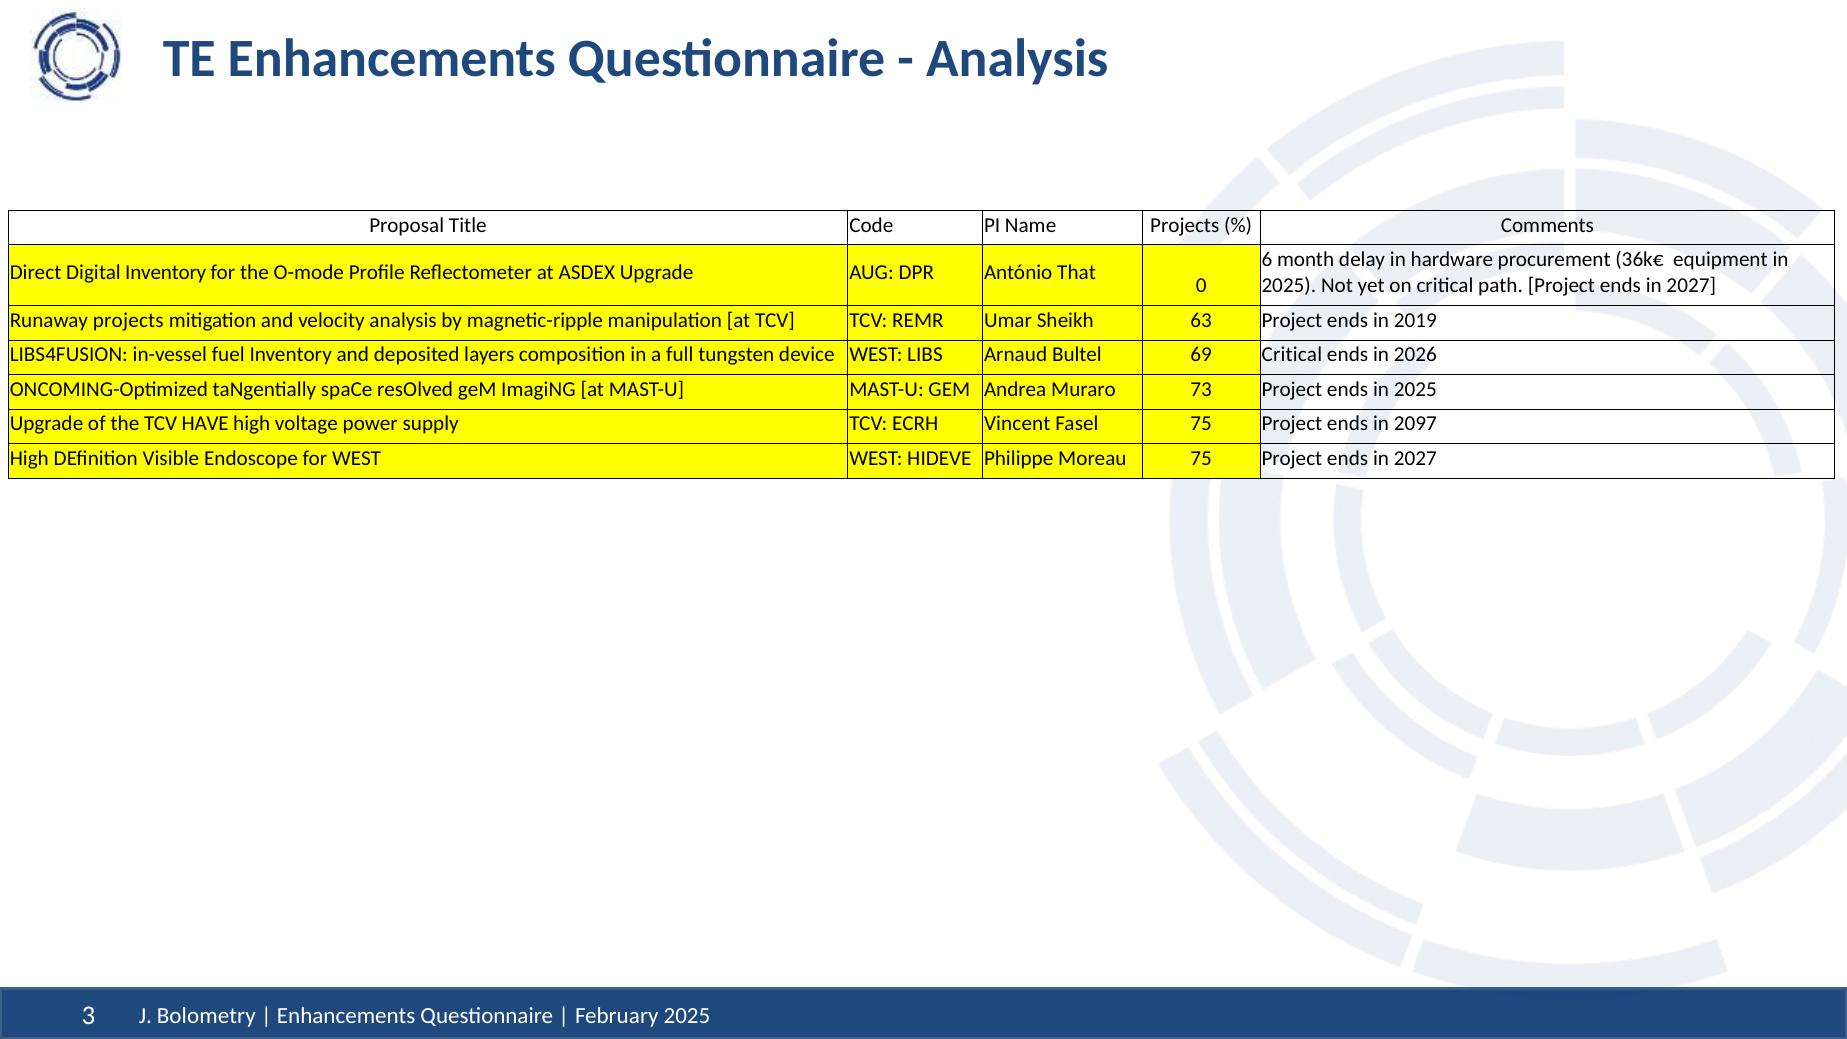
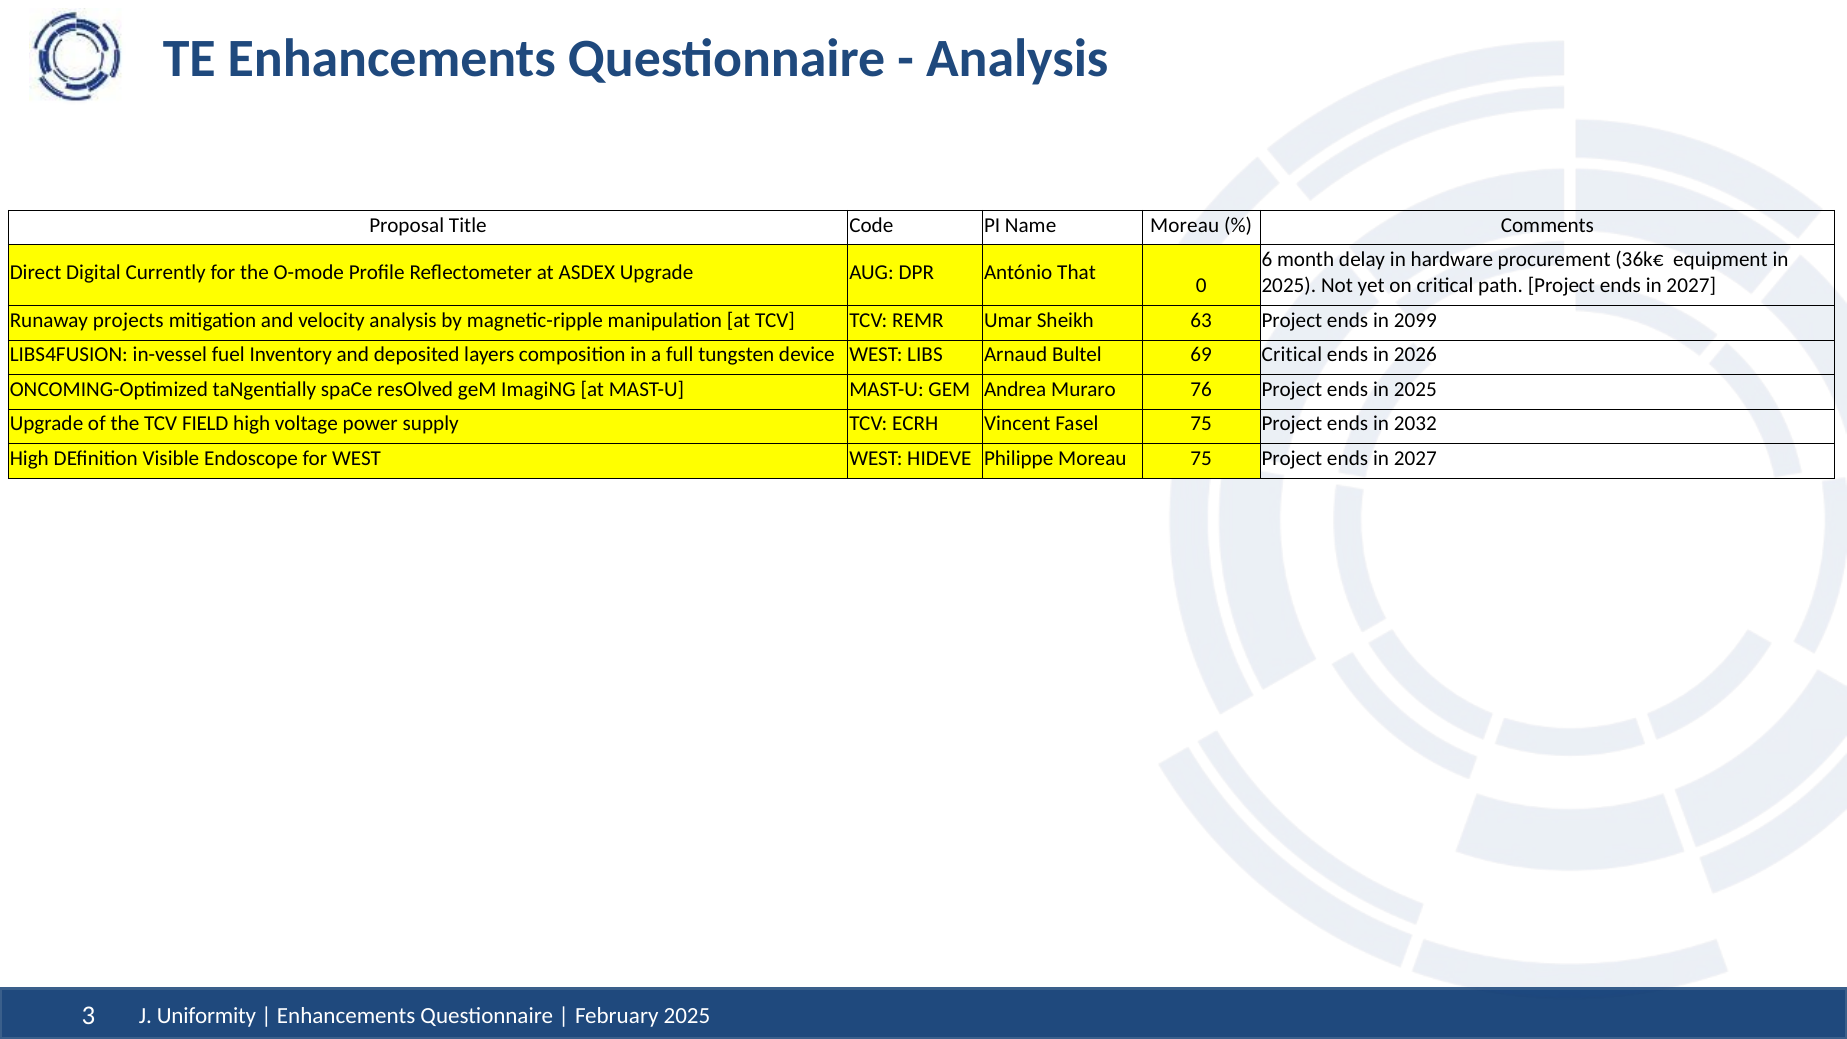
Name Projects: Projects -> Moreau
Digital Inventory: Inventory -> Currently
2019: 2019 -> 2099
73: 73 -> 76
HAVE: HAVE -> FIELD
2097: 2097 -> 2032
Bolometry: Bolometry -> Uniformity
